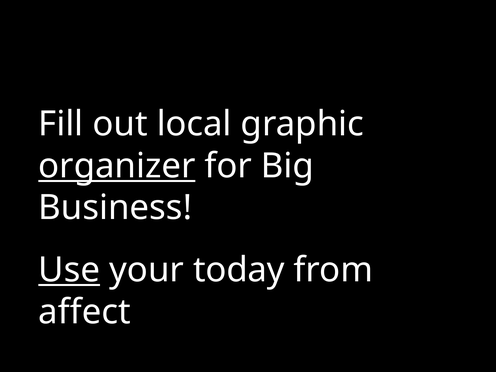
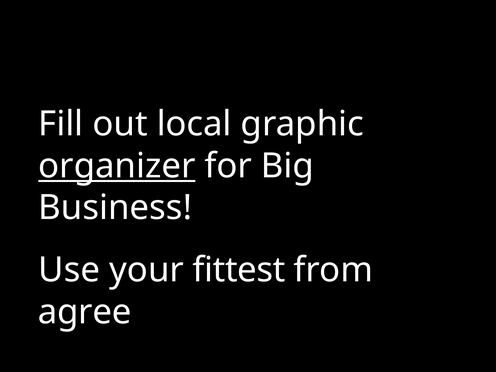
Use underline: present -> none
today: today -> fittest
affect: affect -> agree
